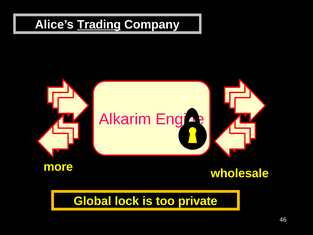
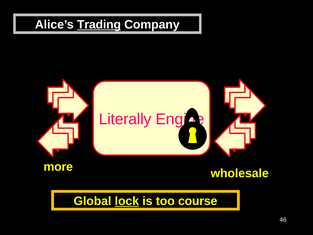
Alkarim: Alkarim -> Literally
lock underline: none -> present
private: private -> course
